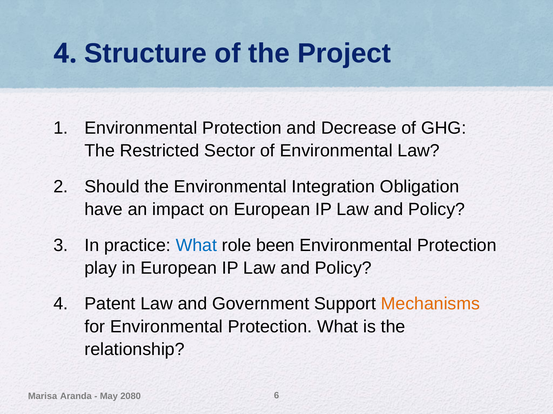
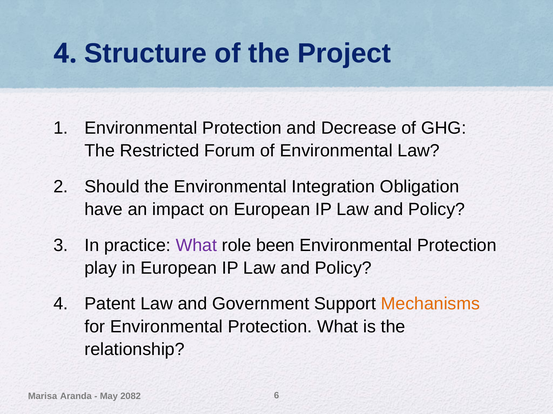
Sector: Sector -> Forum
What at (196, 246) colour: blue -> purple
2080: 2080 -> 2082
